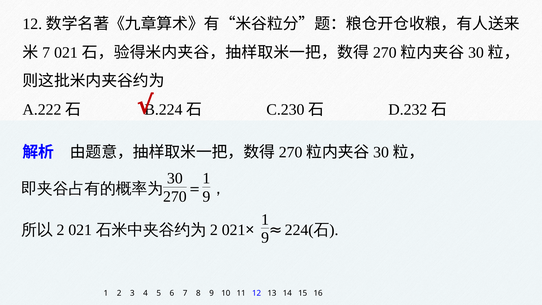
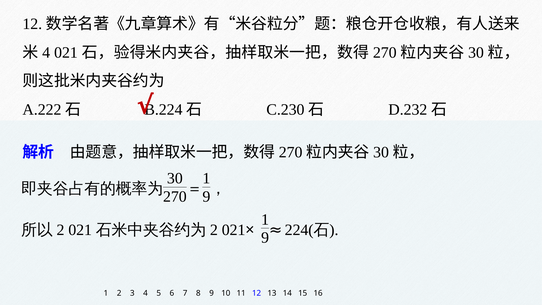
7 at (46, 53): 7 -> 4
